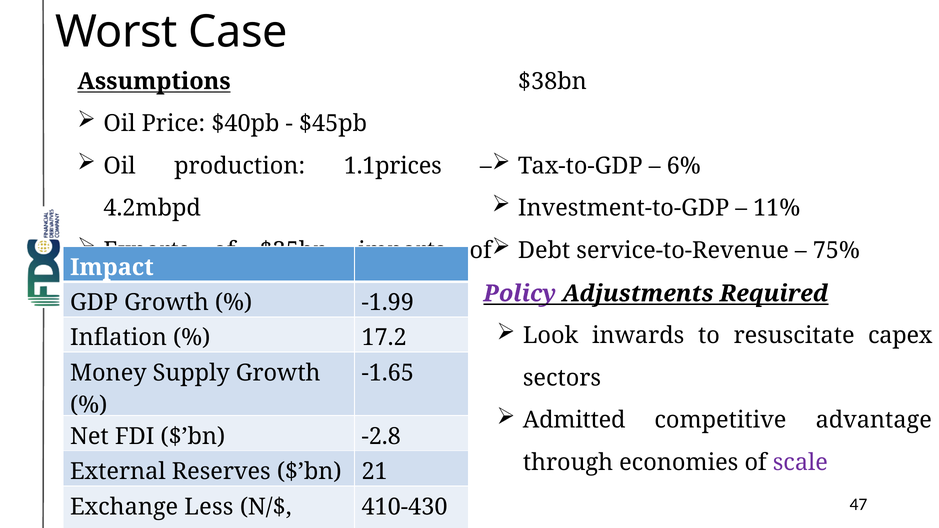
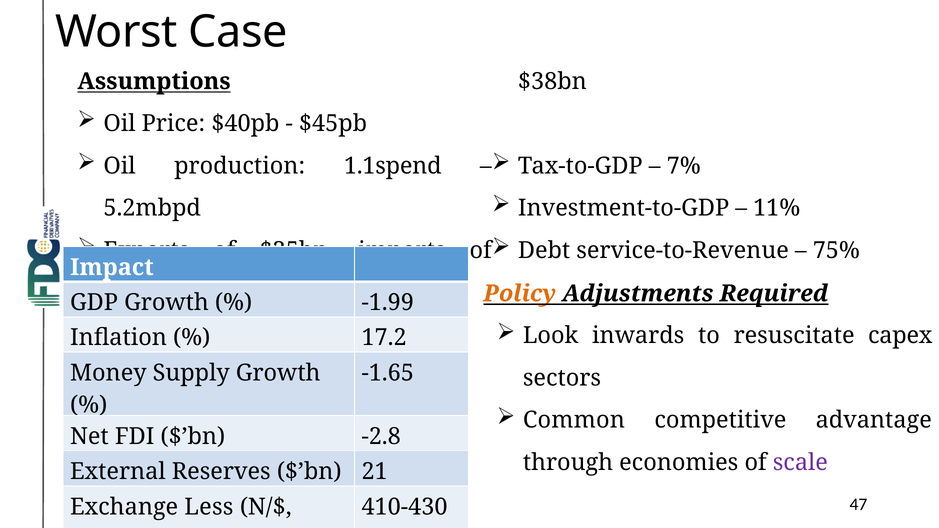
1.1prices: 1.1prices -> 1.1spend
6%: 6% -> 7%
4.2mbpd: 4.2mbpd -> 5.2mbpd
Policy colour: purple -> orange
Admitted: Admitted -> Common
